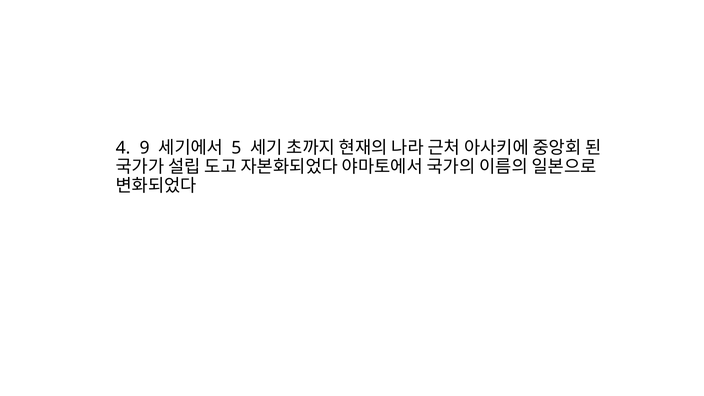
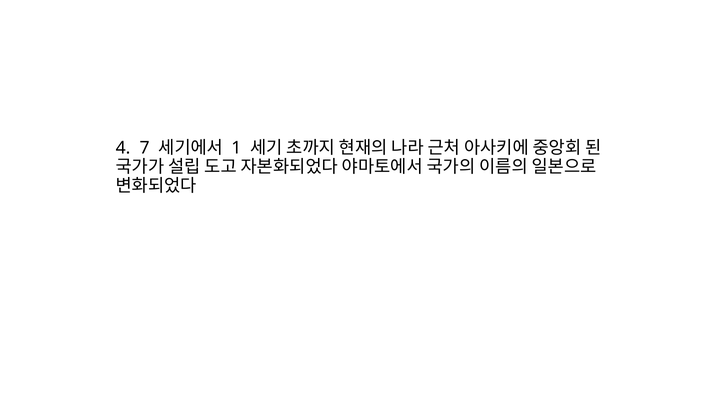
9: 9 -> 7
5: 5 -> 1
